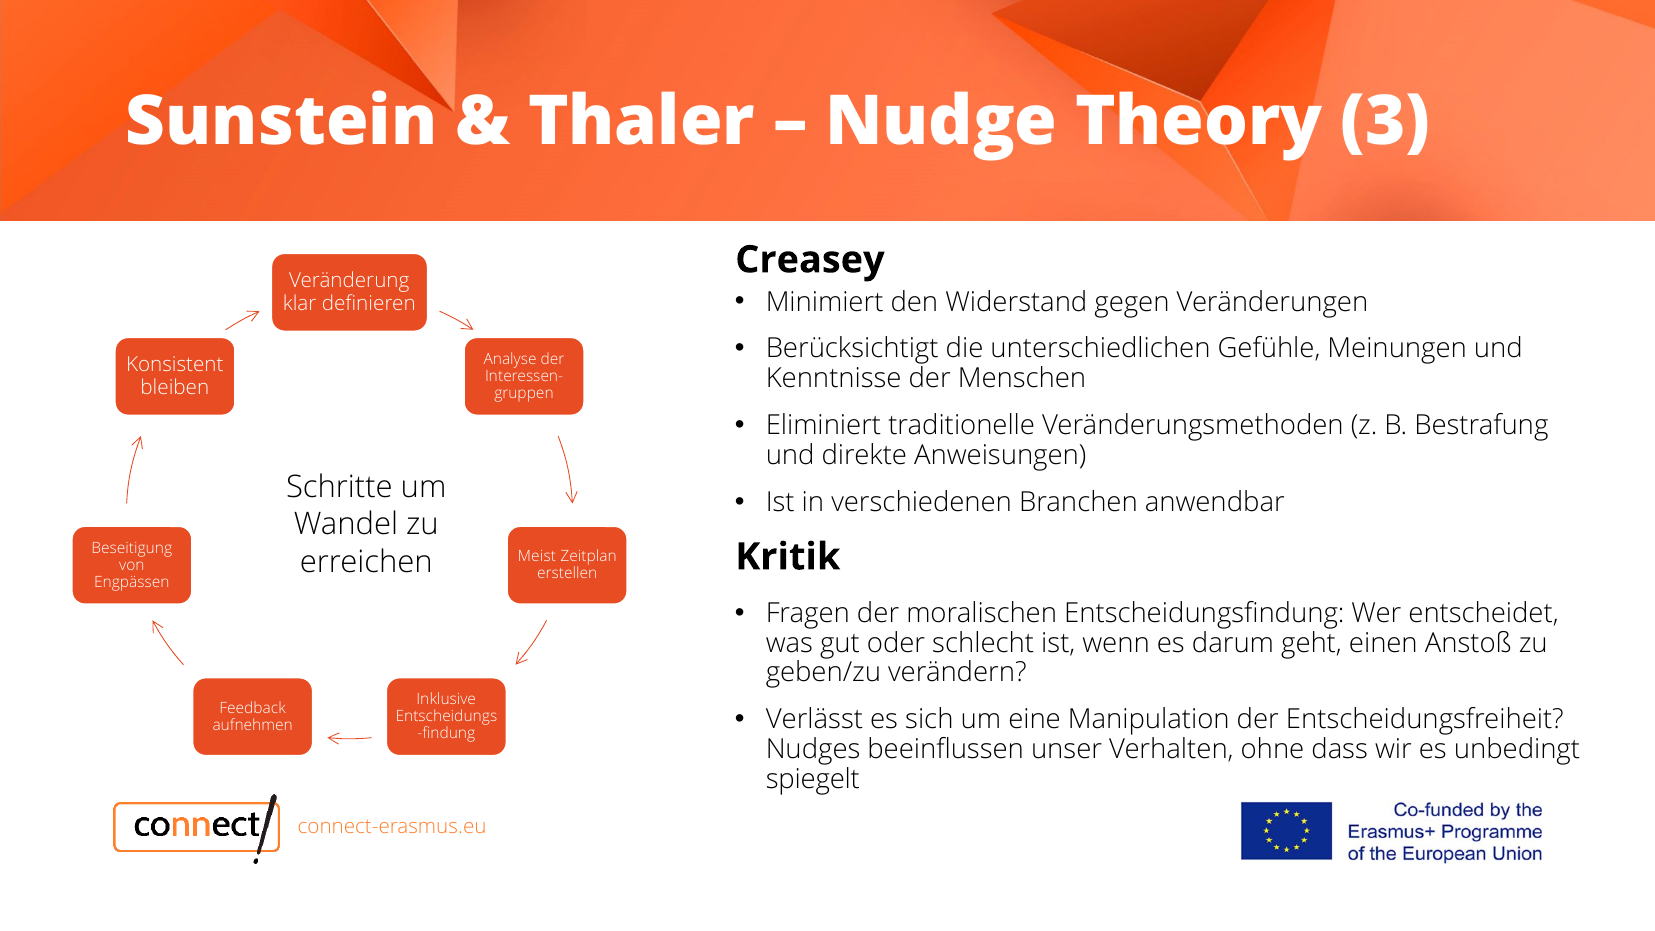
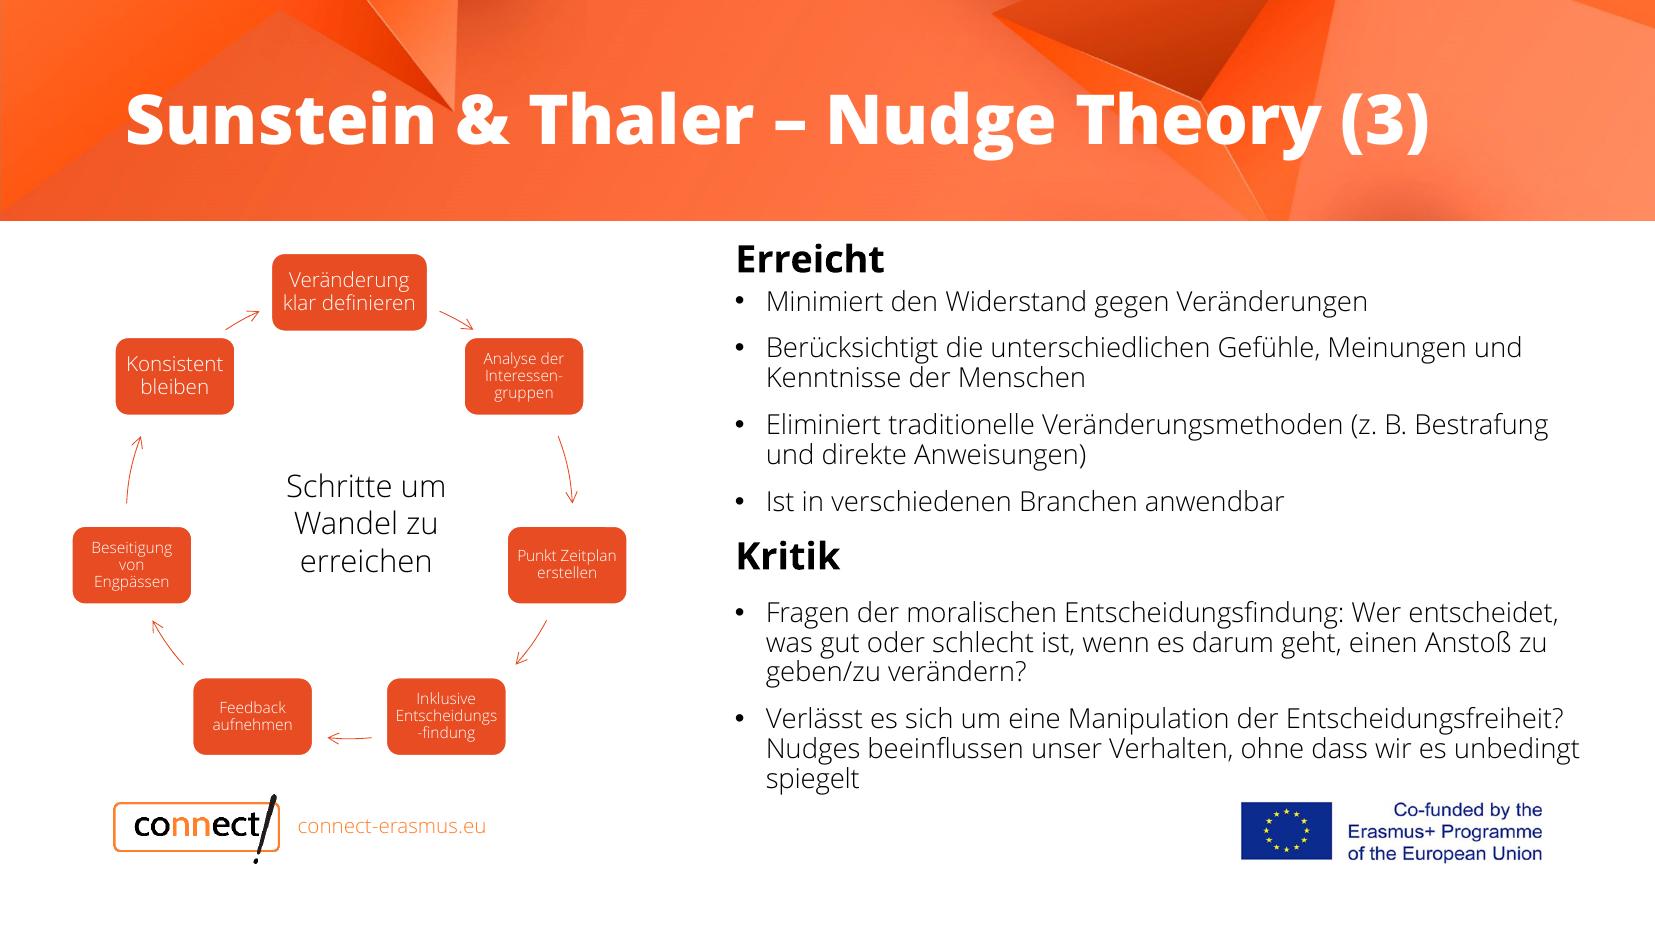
Creasey: Creasey -> Erreicht
Meist: Meist -> Punkt
